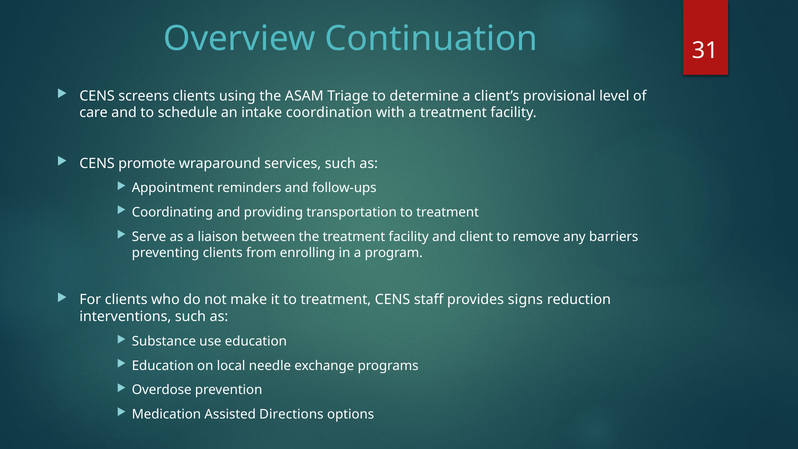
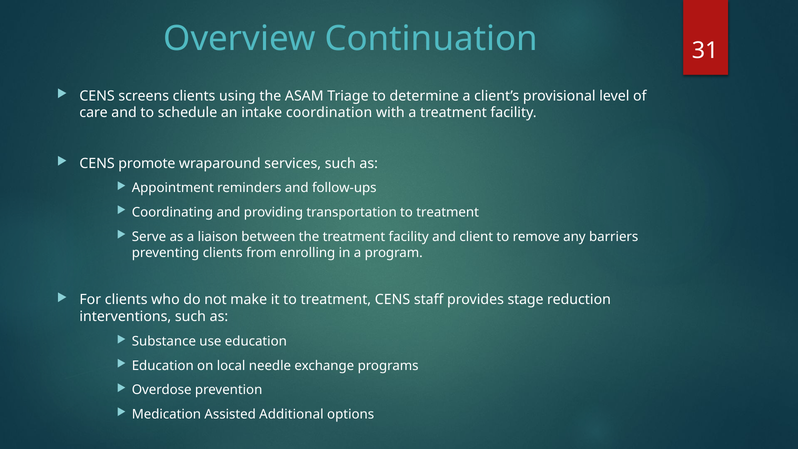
signs: signs -> stage
Directions: Directions -> Additional
